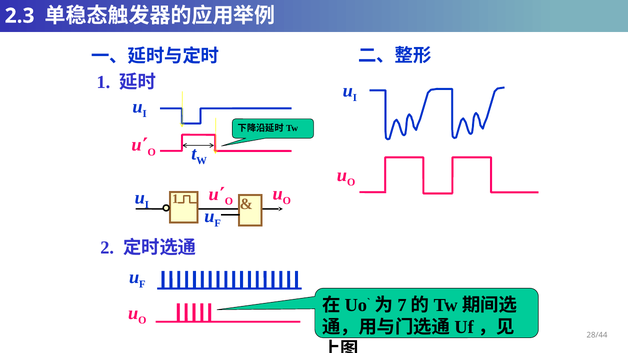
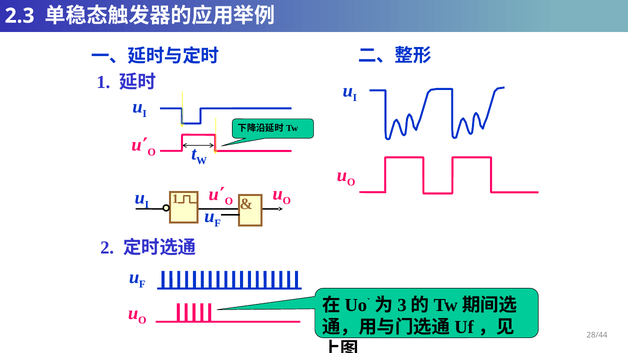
7: 7 -> 3
